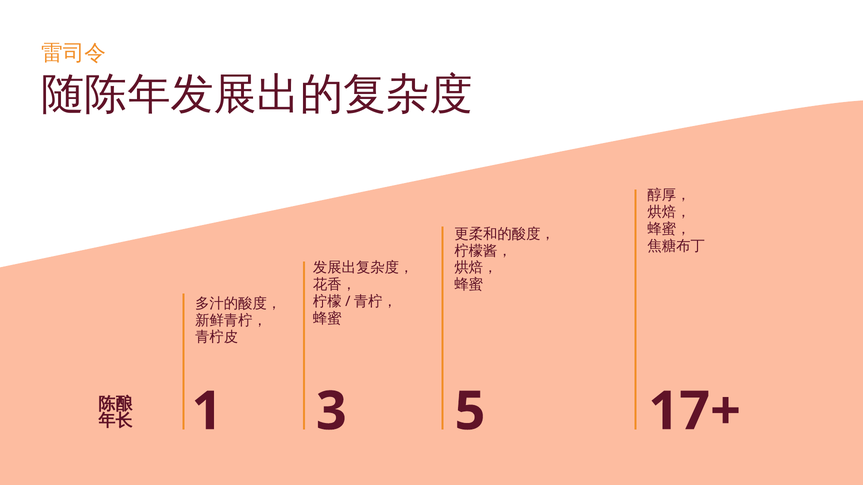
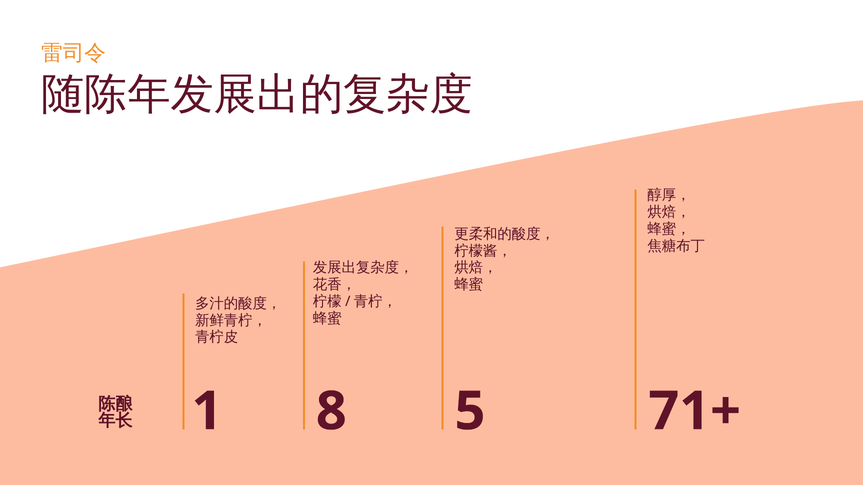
3: 3 -> 8
17+: 17+ -> 71+
